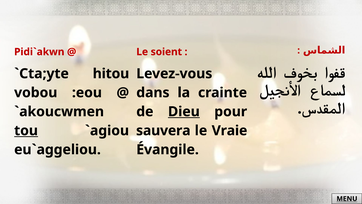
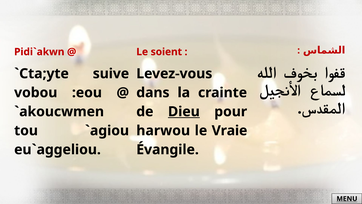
hitou: hitou -> suive
tou underline: present -> none
sauvera: sauvera -> harwou
